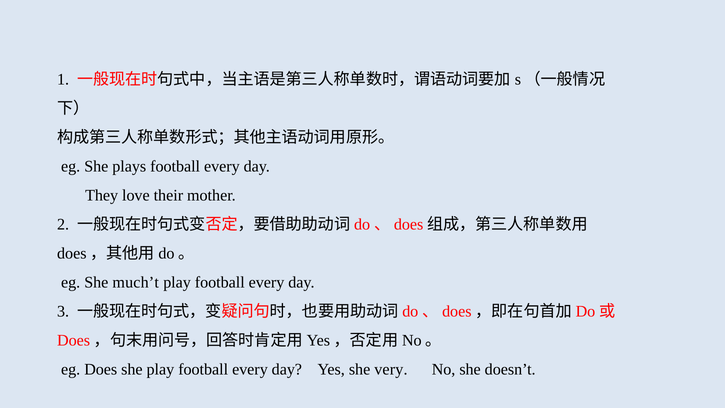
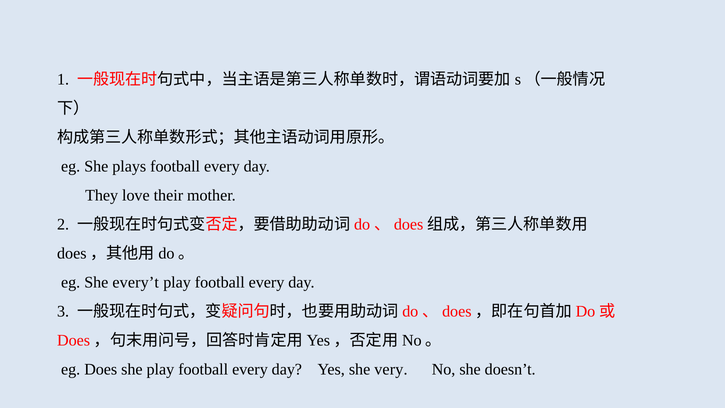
much’t: much’t -> every’t
